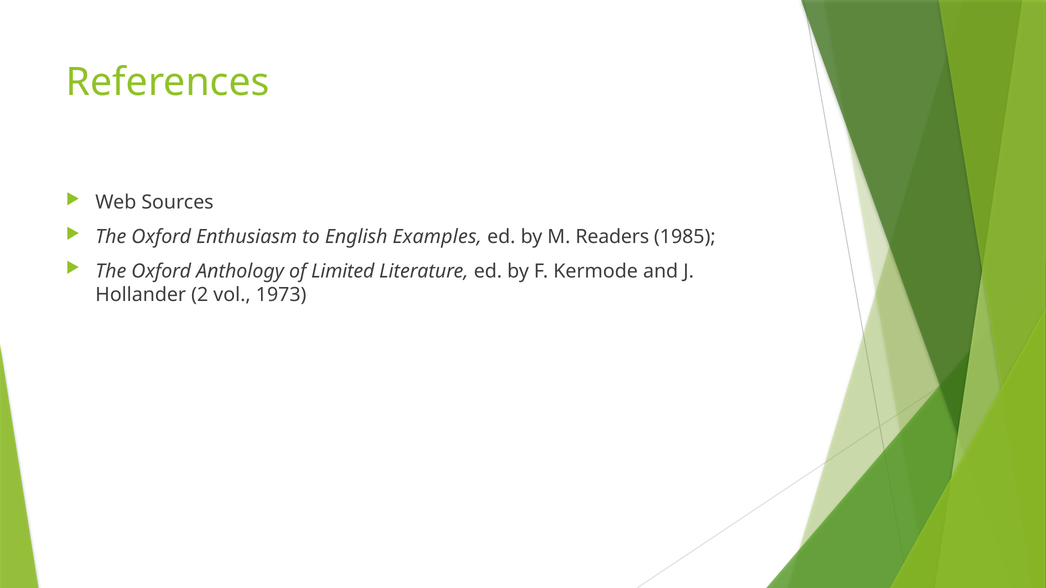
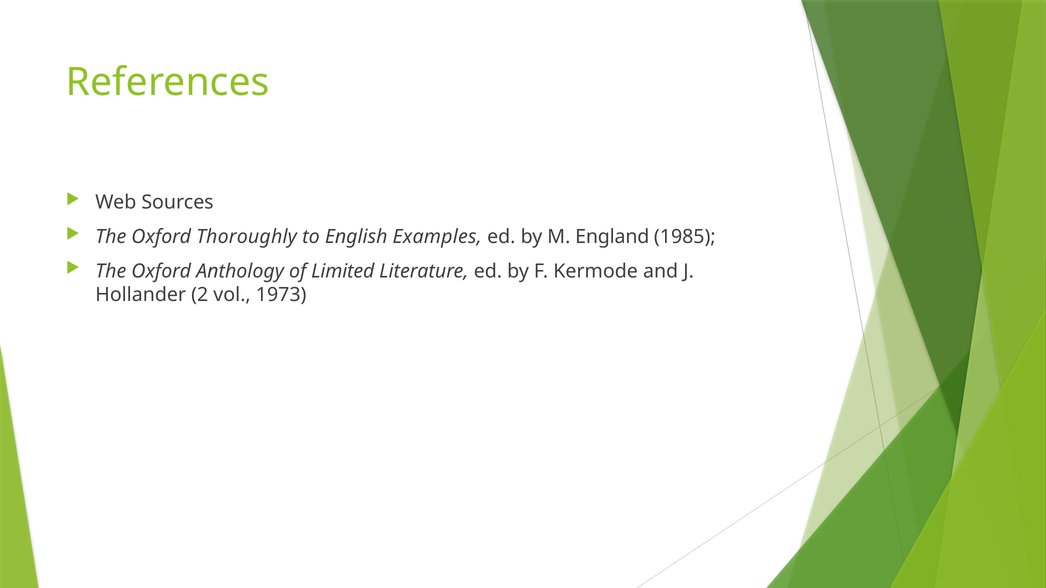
Enthusiasm: Enthusiasm -> Thoroughly
Readers: Readers -> England
